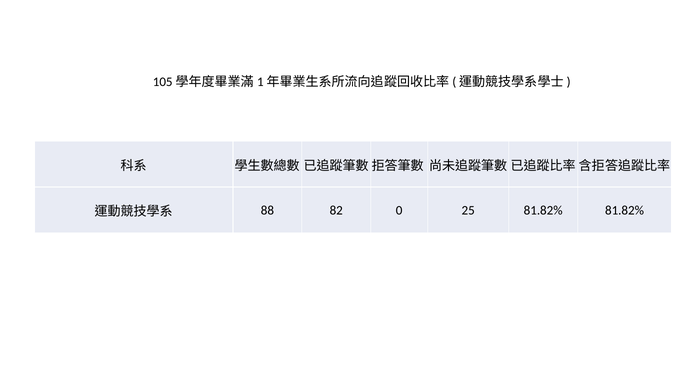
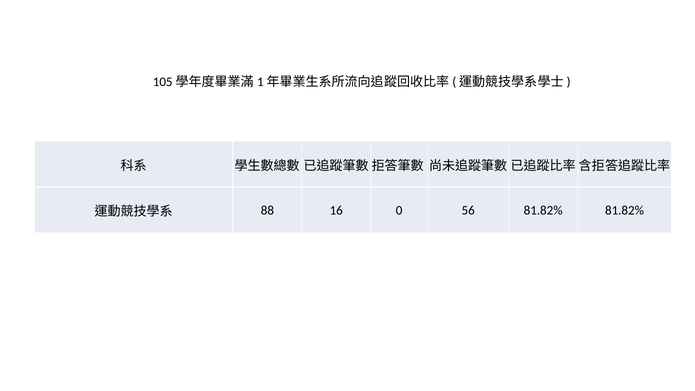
82: 82 -> 16
25: 25 -> 56
